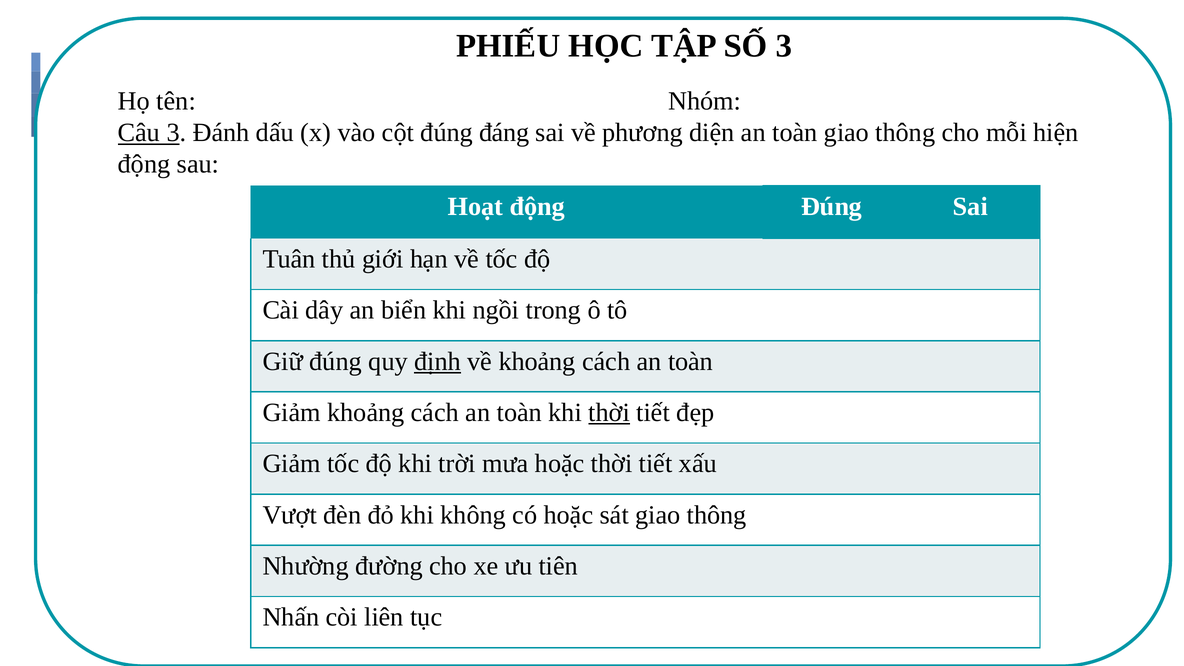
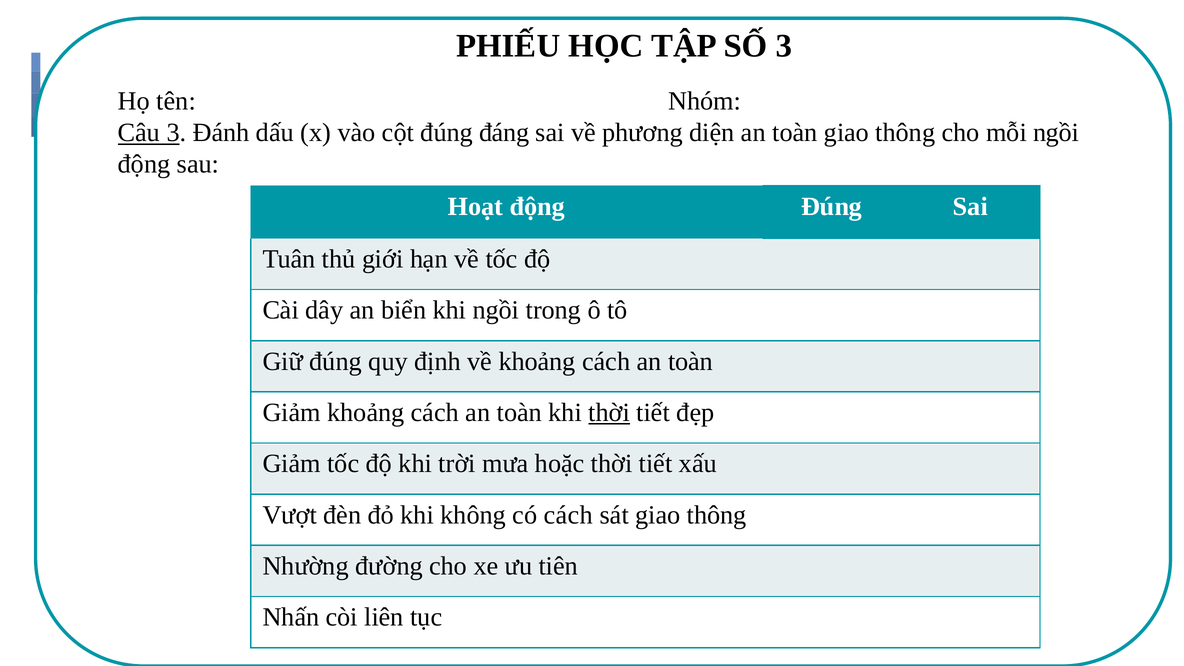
mỗi hiện: hiện -> ngồi
định underline: present -> none
có hoặc: hoặc -> cách
